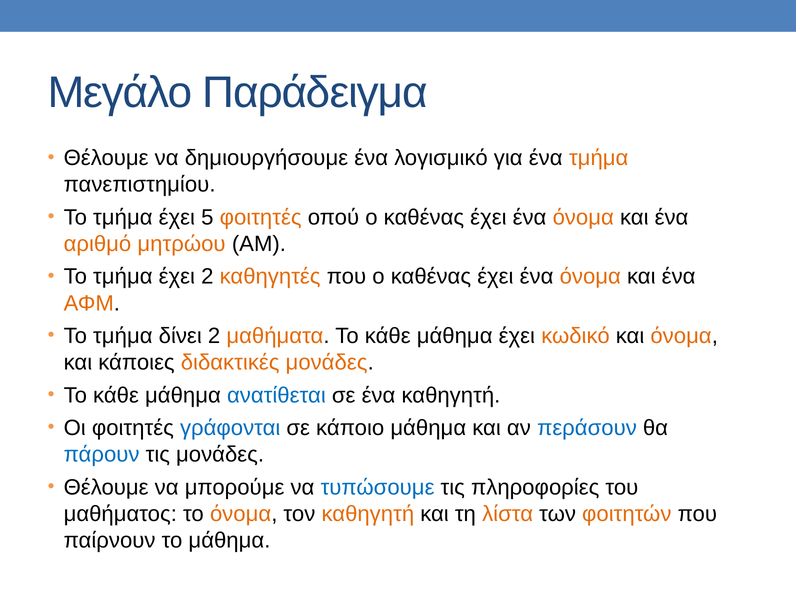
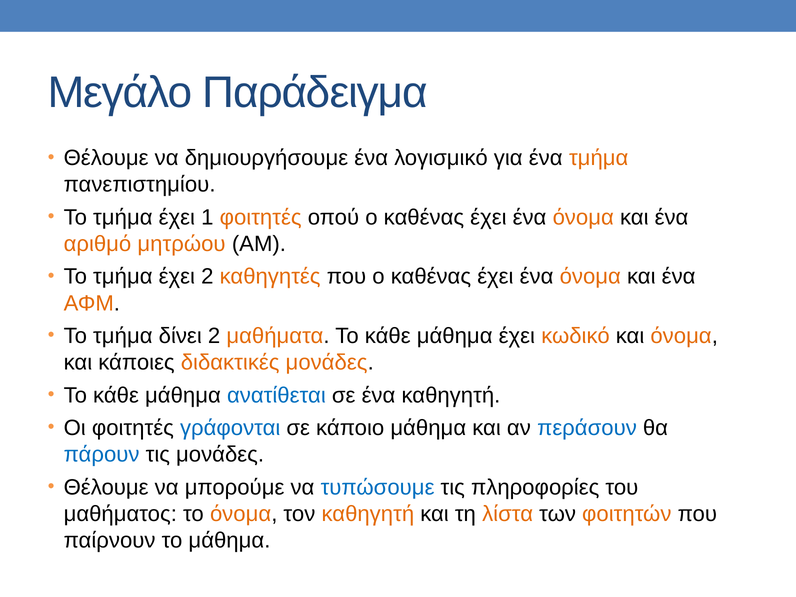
5: 5 -> 1
